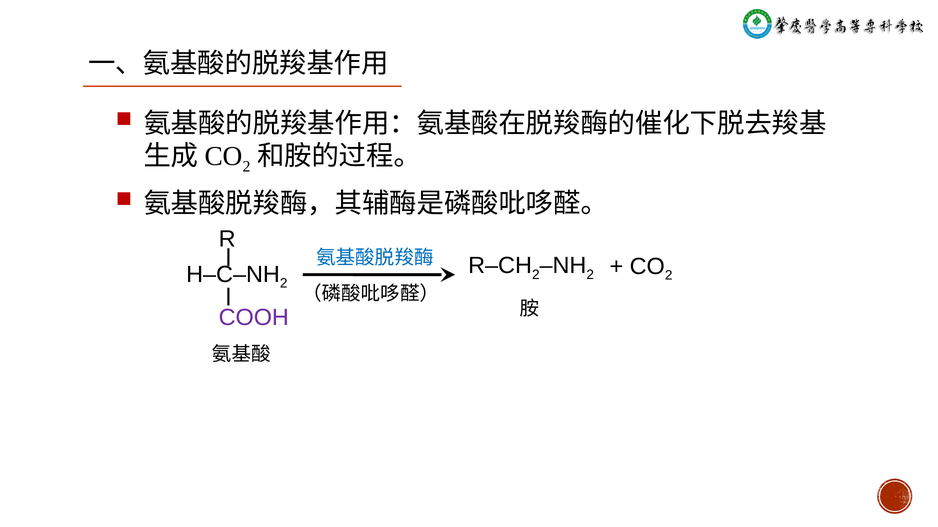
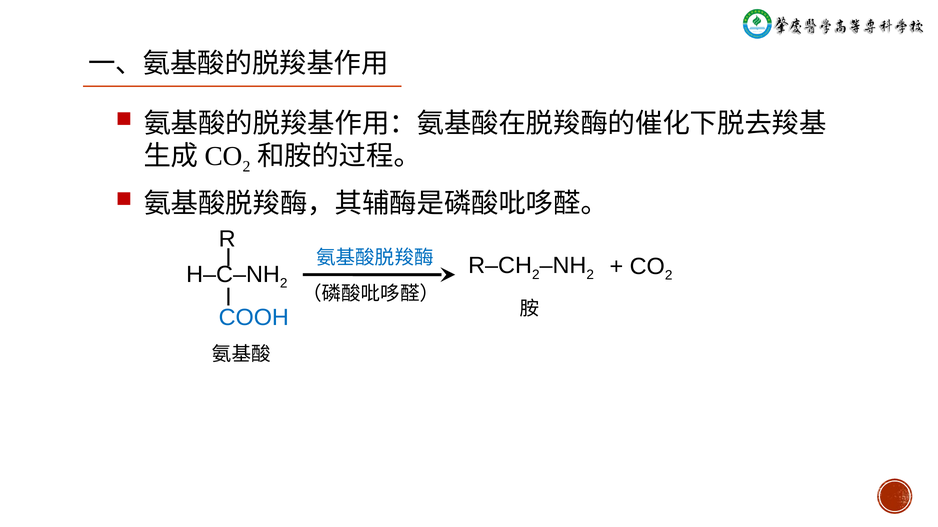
COOH colour: purple -> blue
